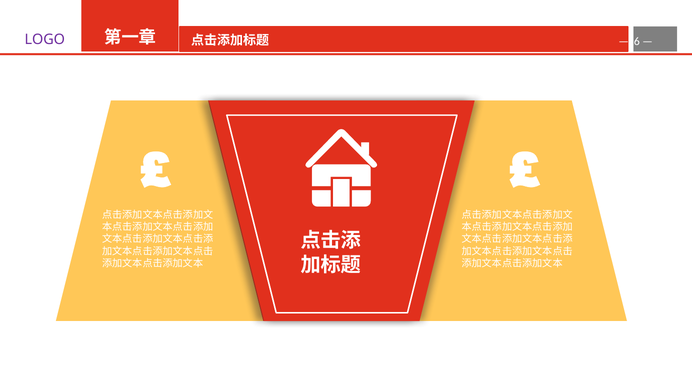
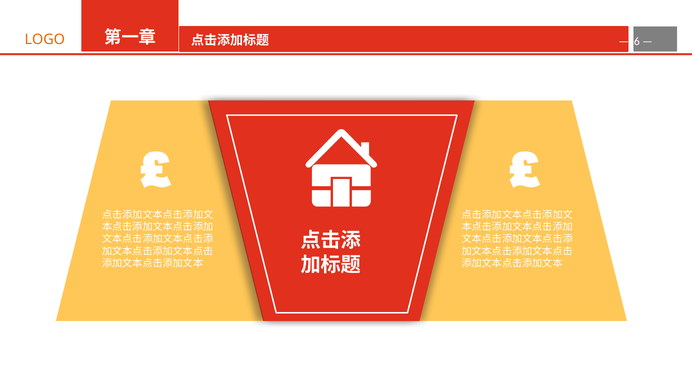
LOGO colour: purple -> orange
